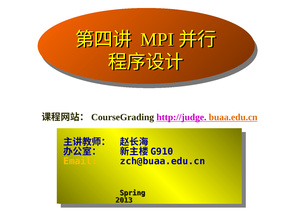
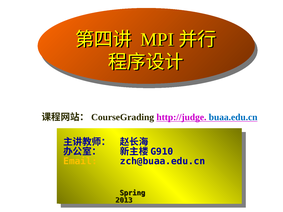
buaa.edu.cn colour: orange -> blue
